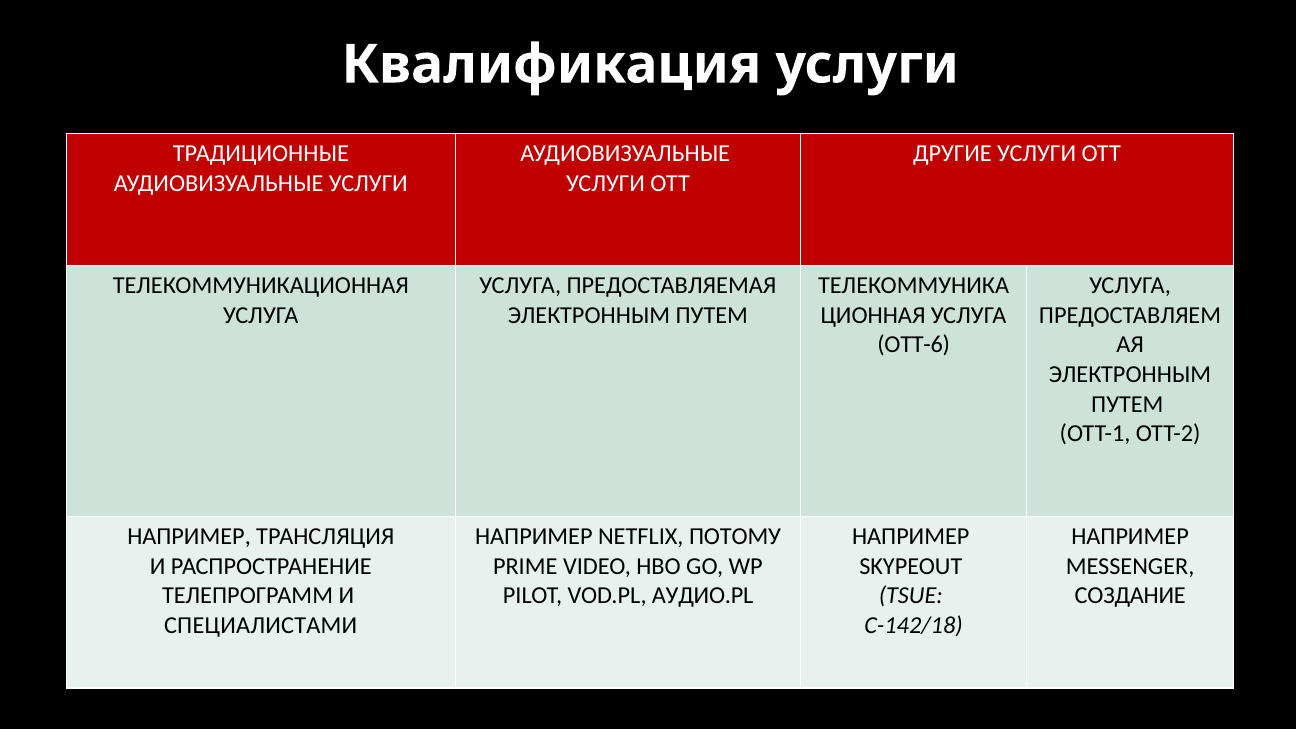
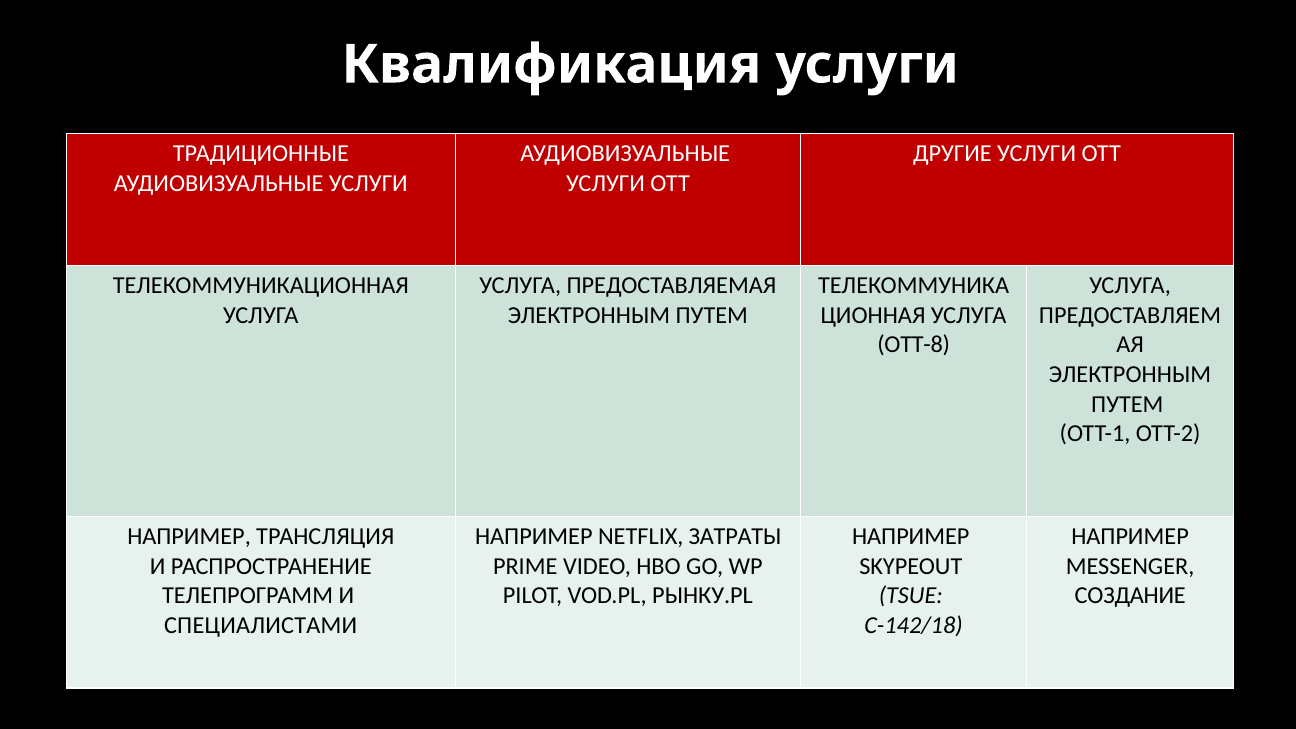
OTT-6: OTT-6 -> OTT-8
ПОТОМУ: ПОТОМУ -> ЗАТРАТЫ
АУДИО.PL: АУДИО.PL -> РЫНКУ.PL
